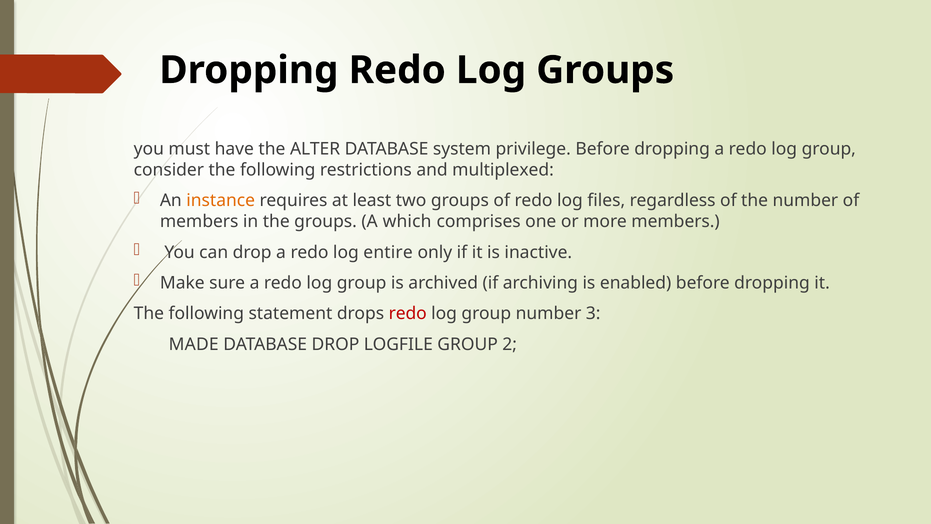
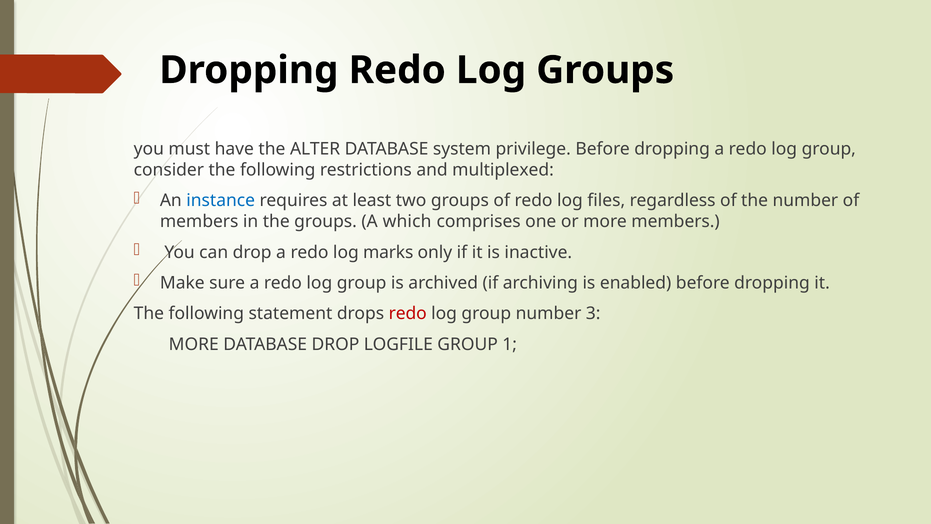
instance colour: orange -> blue
entire: entire -> marks
MADE at (194, 344): MADE -> MORE
2: 2 -> 1
